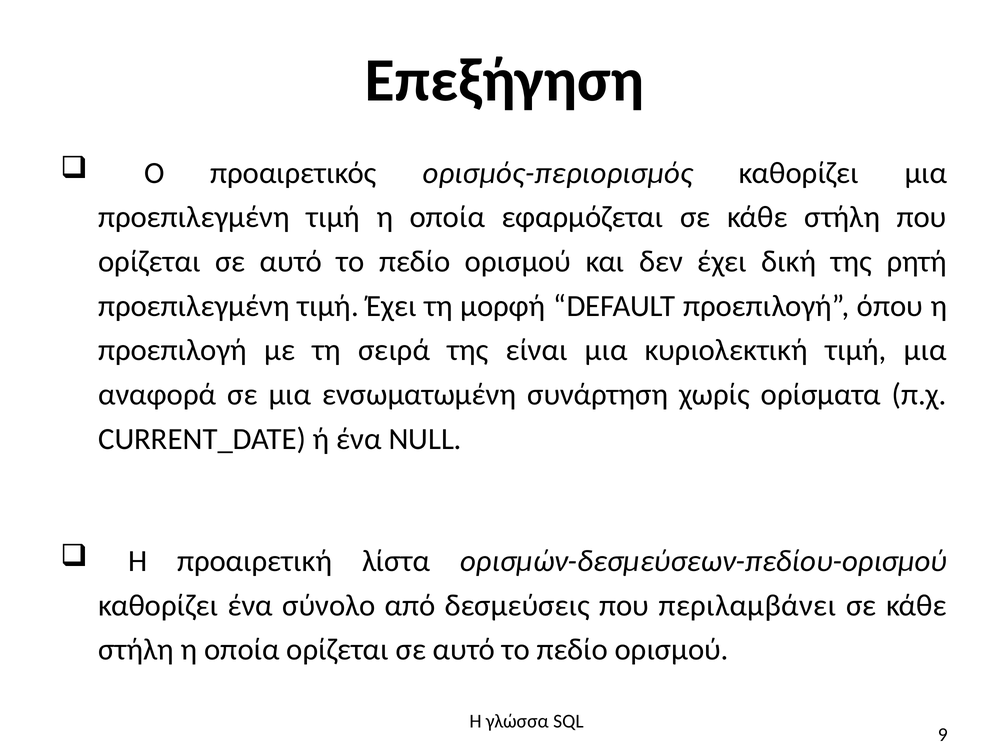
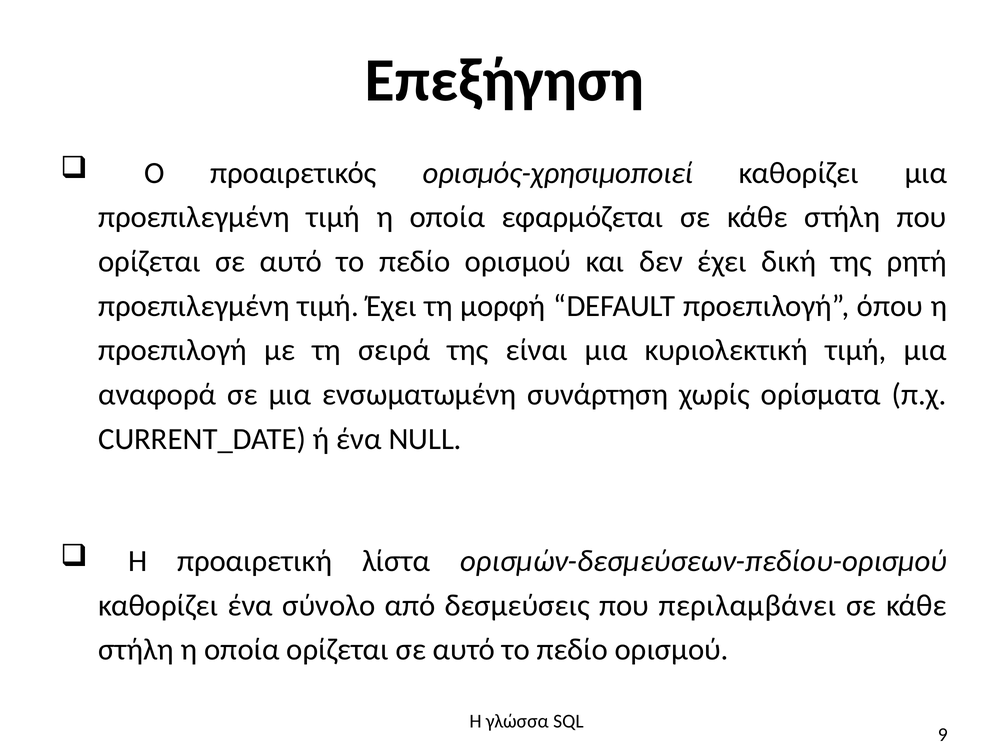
ορισμός-περιορισμός: ορισμός-περιορισμός -> ορισμός-χρησιμοποιεί
